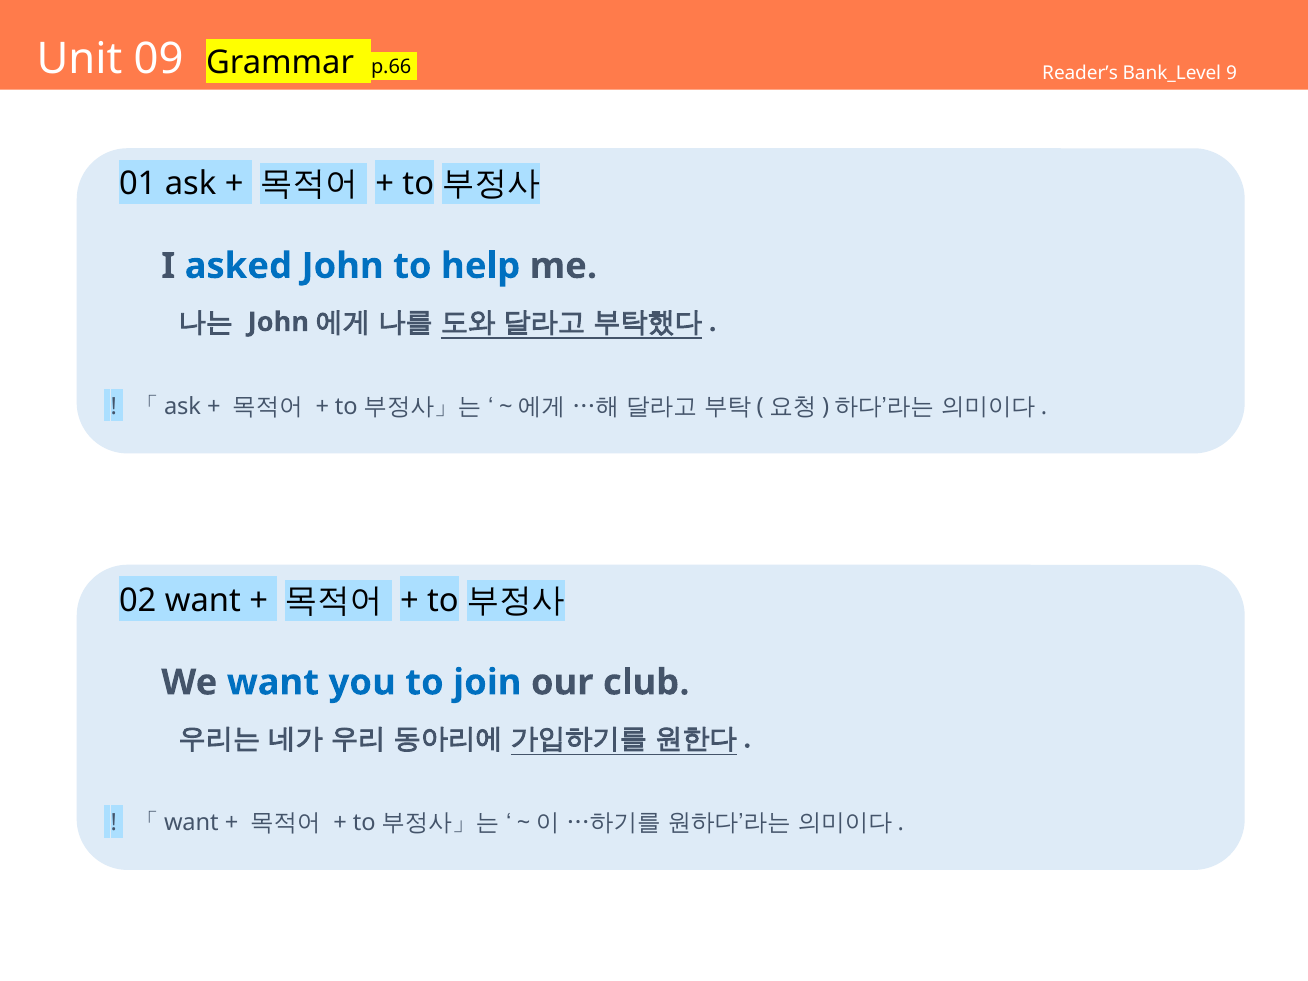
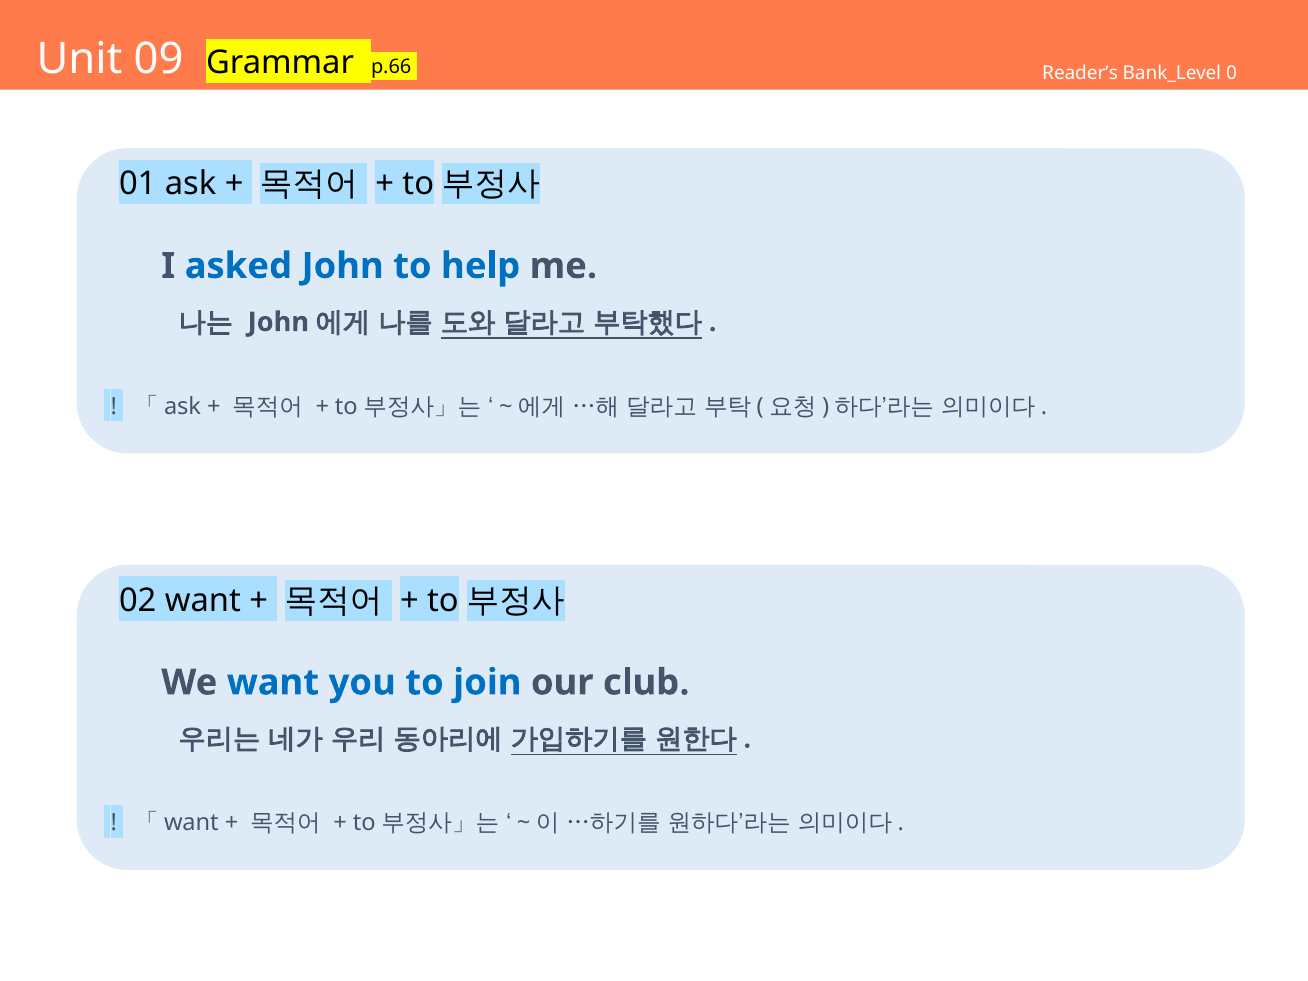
9: 9 -> 0
